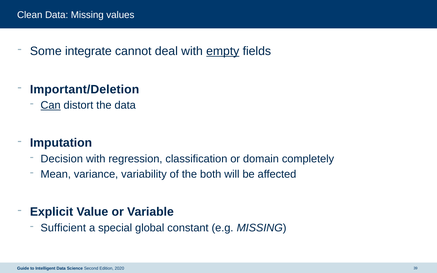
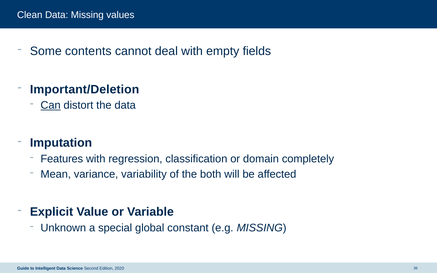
integrate: integrate -> contents
empty underline: present -> none
Decision: Decision -> Features
Sufficient: Sufficient -> Unknown
